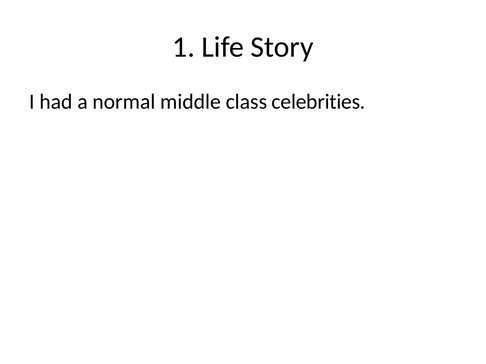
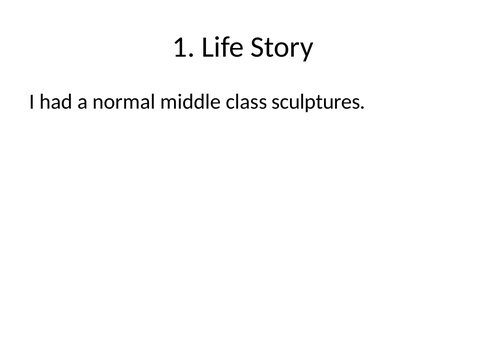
celebrities: celebrities -> sculptures
